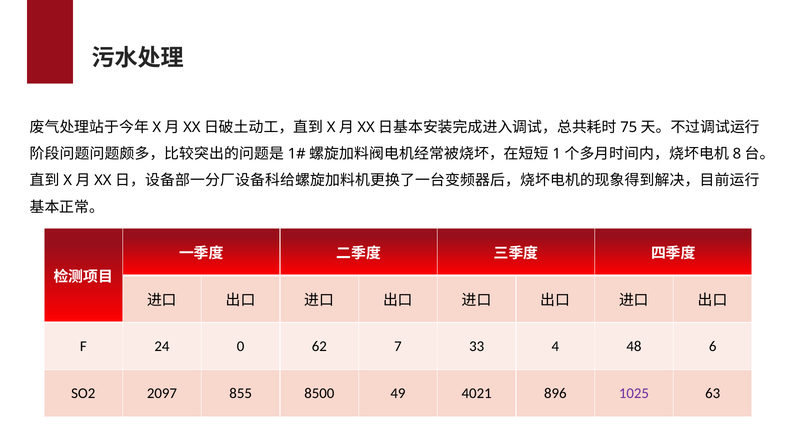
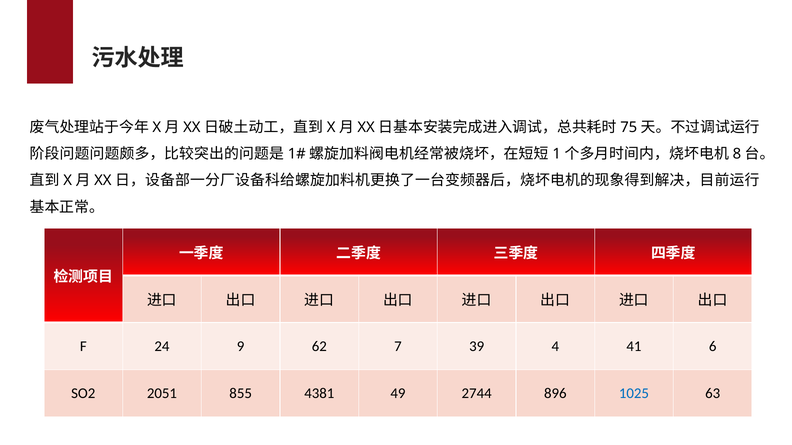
0: 0 -> 9
33: 33 -> 39
48: 48 -> 41
2097: 2097 -> 2051
8500: 8500 -> 4381
4021: 4021 -> 2744
1025 colour: purple -> blue
